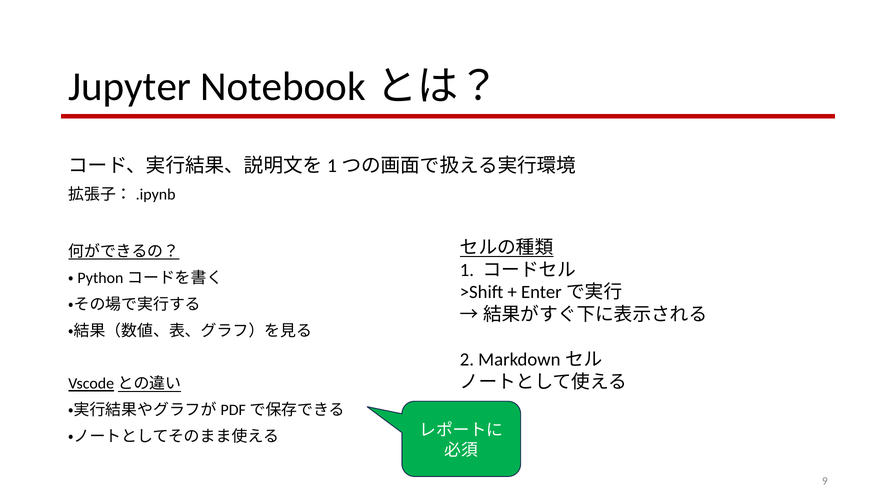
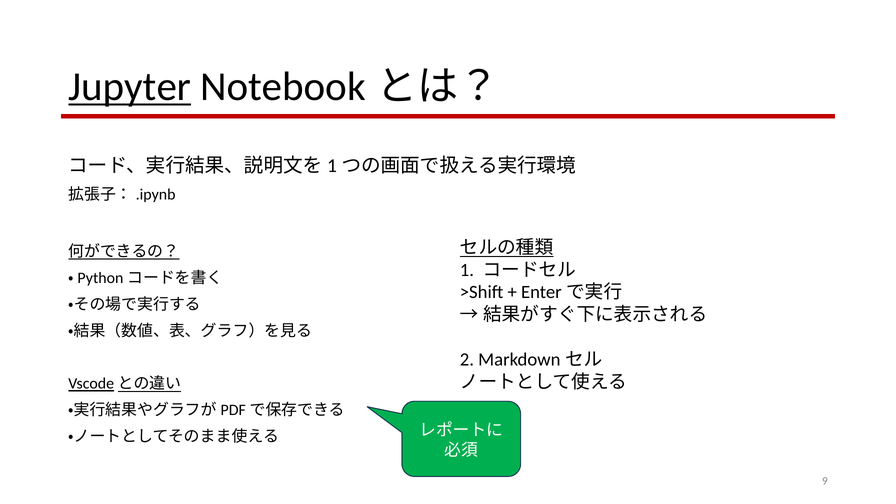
Jupyter underline: none -> present
